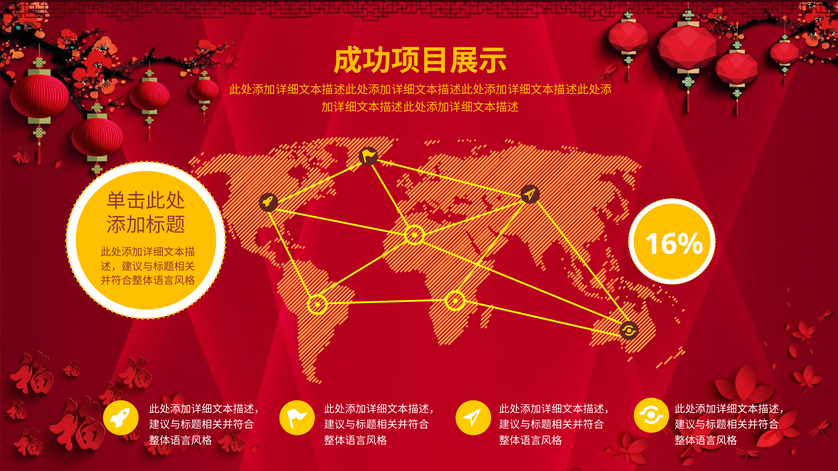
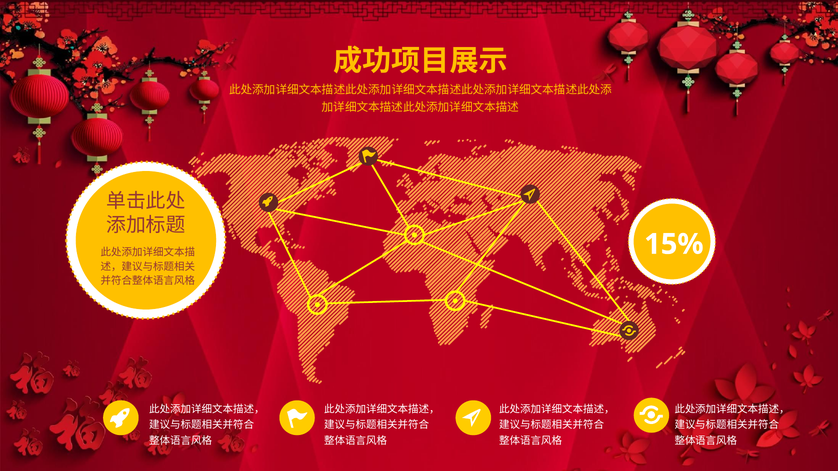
16%: 16% -> 15%
